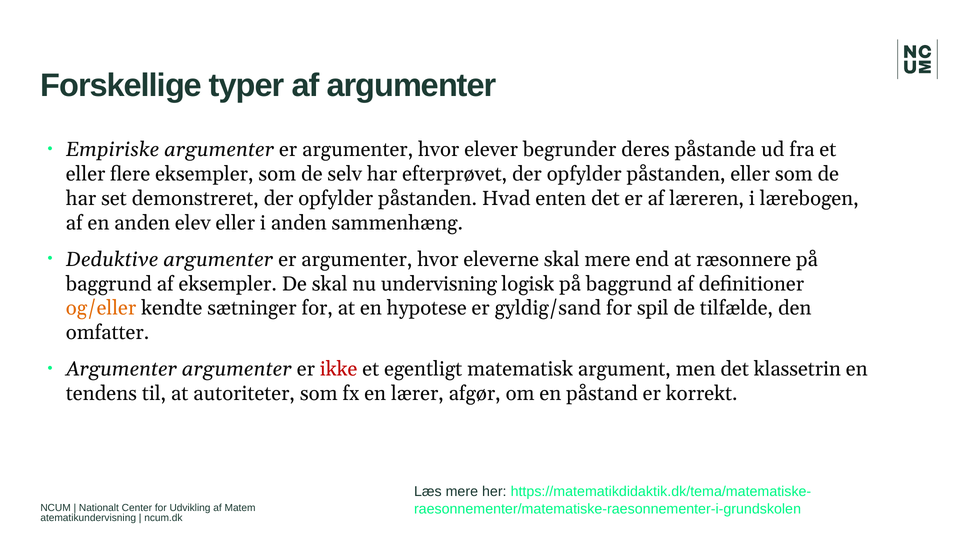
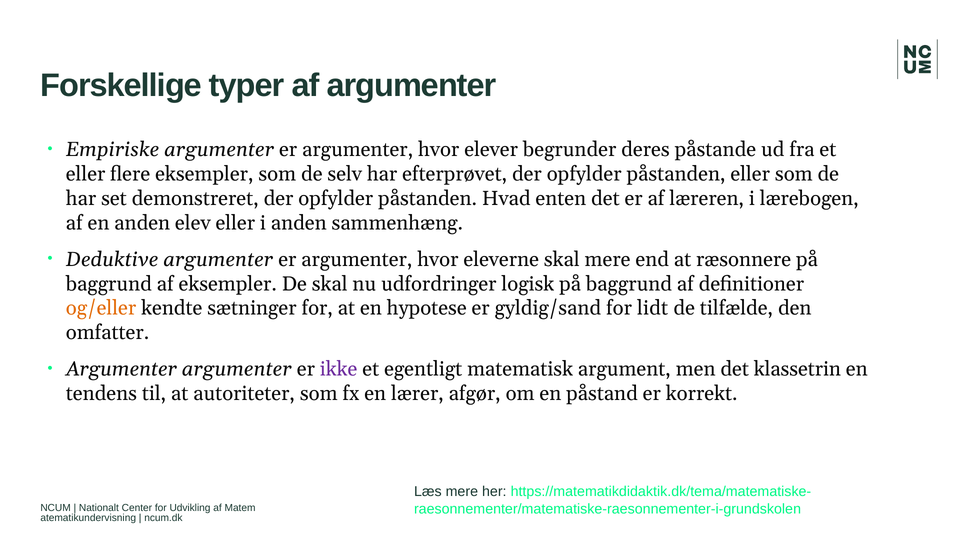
undervisning: undervisning -> udfordringer
spil: spil -> lidt
ikke colour: red -> purple
